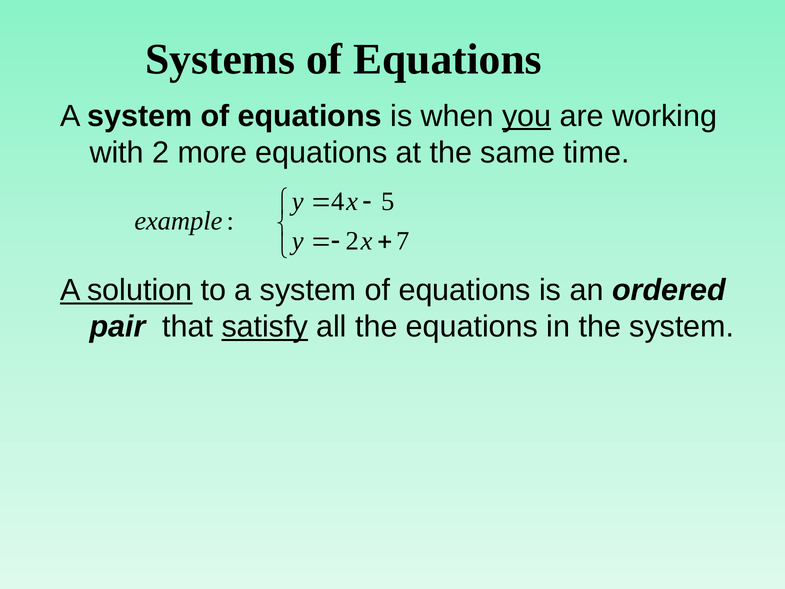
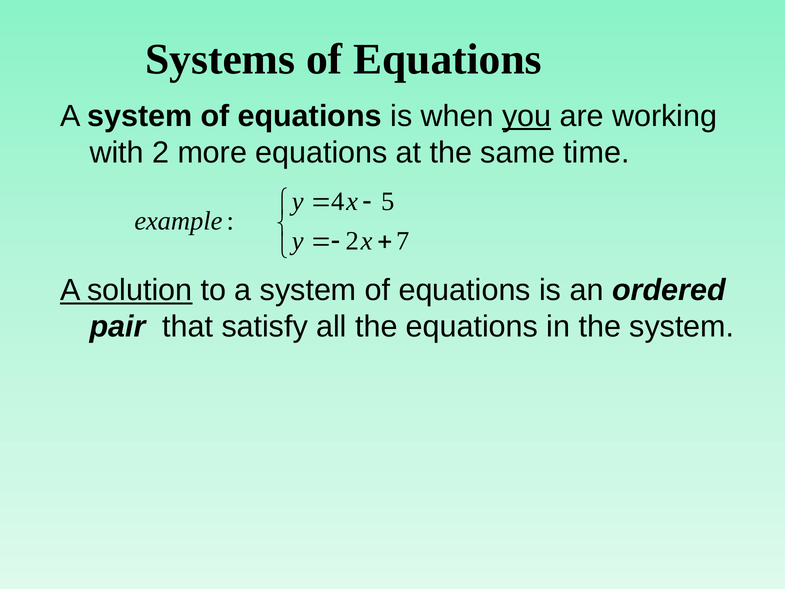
satisfy underline: present -> none
